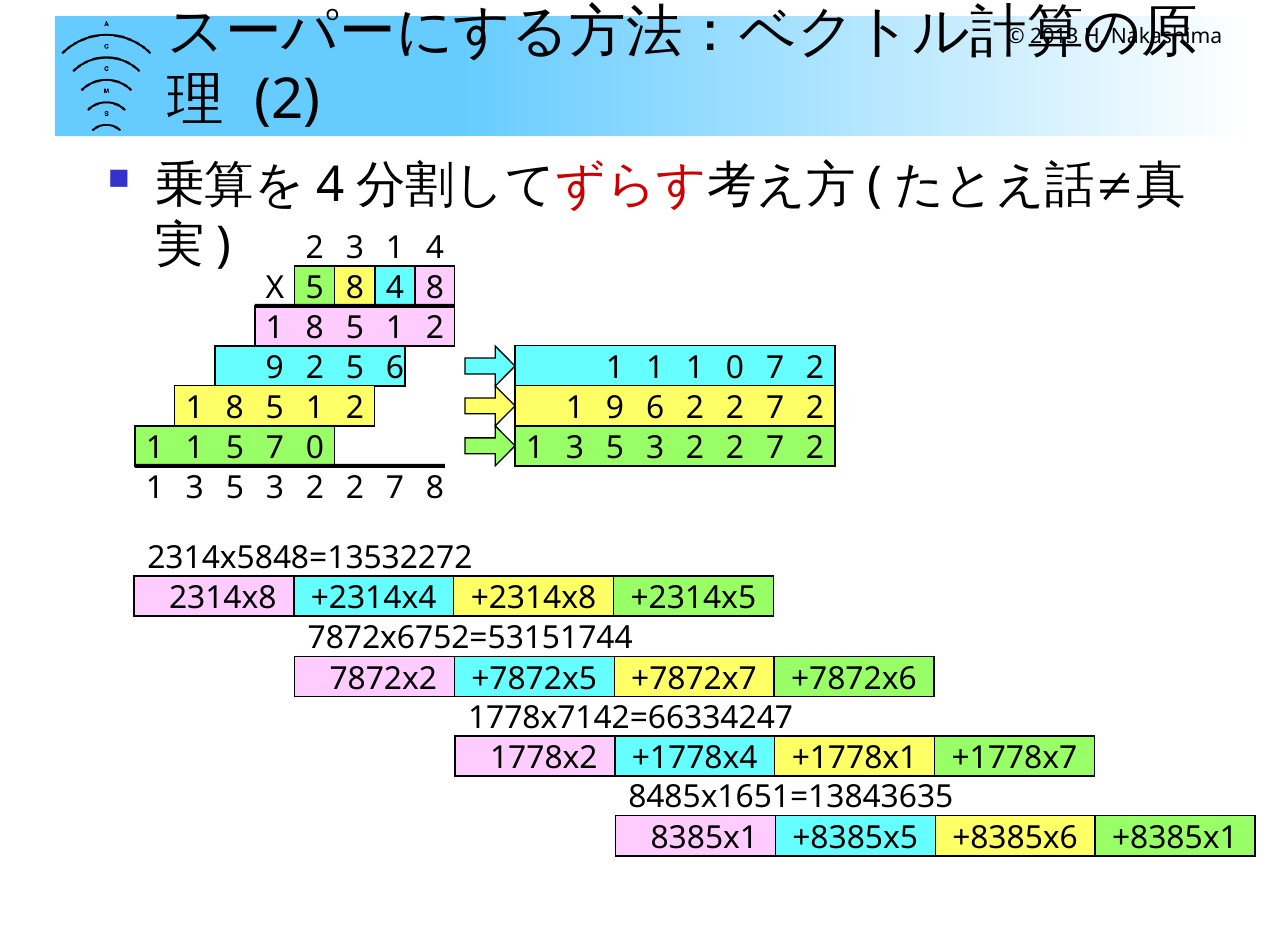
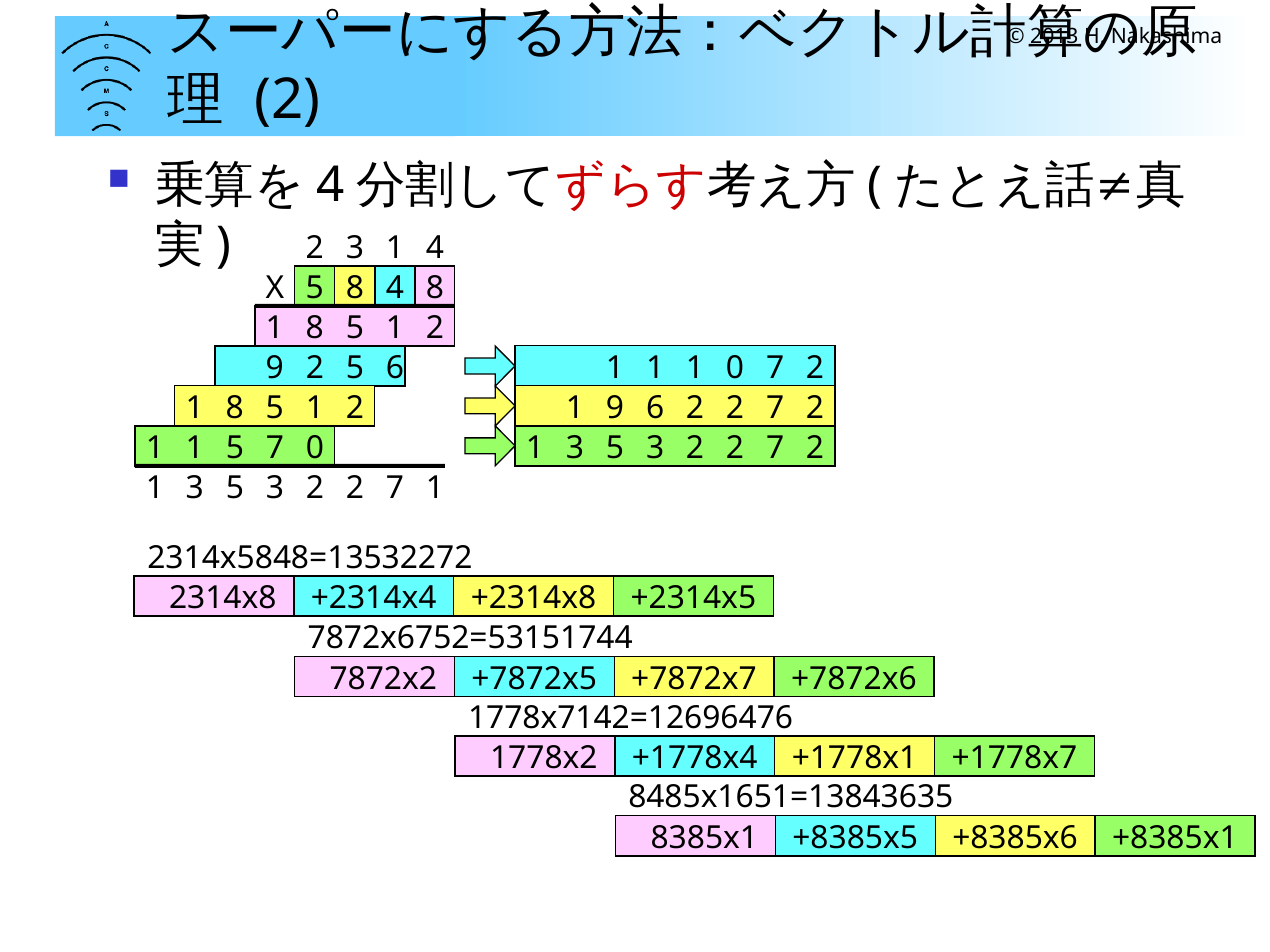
8 at (435, 488): 8 -> 1
1778x7142=66334247: 1778x7142=66334247 -> 1778x7142=12696476
